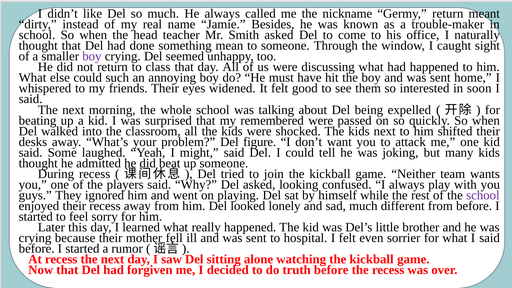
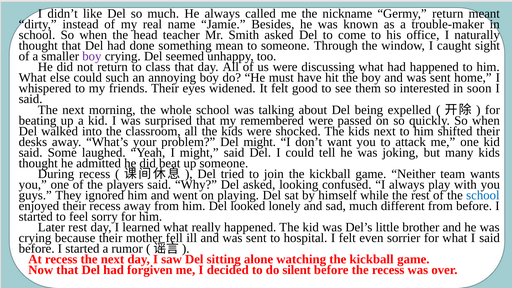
Del figure: figure -> might
school at (483, 195) colour: purple -> blue
Later this: this -> rest
truth: truth -> silent
